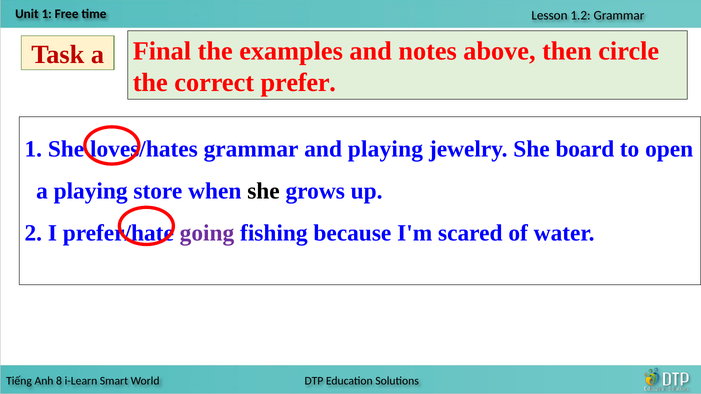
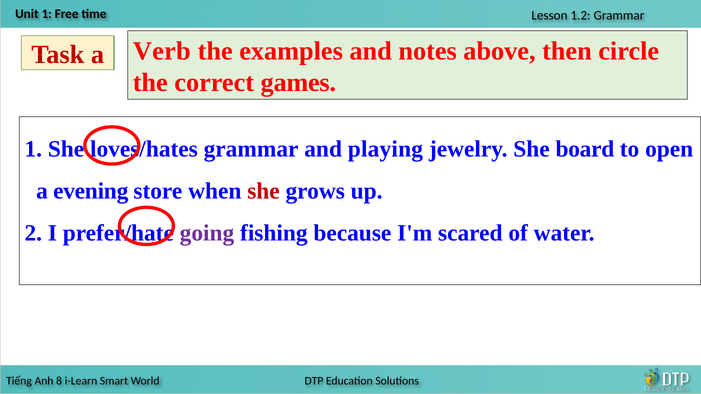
Final: Final -> Verb
prefer: prefer -> games
a playing: playing -> evening
she at (263, 191) colour: black -> red
